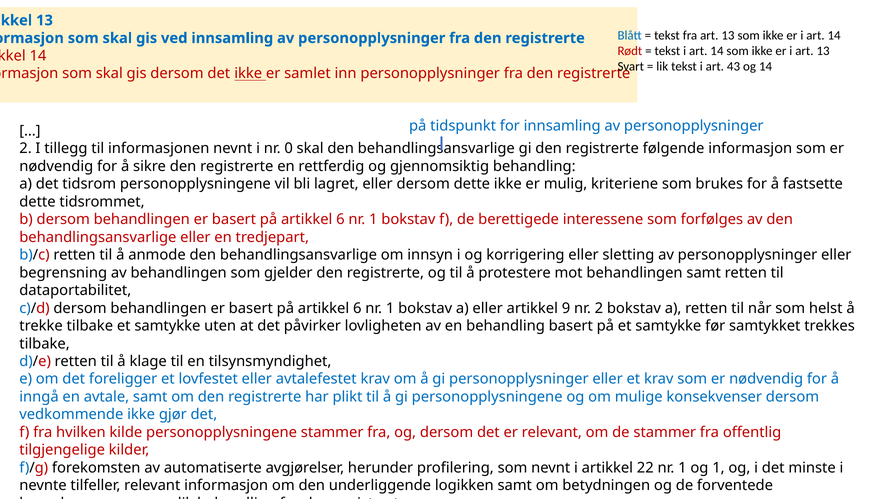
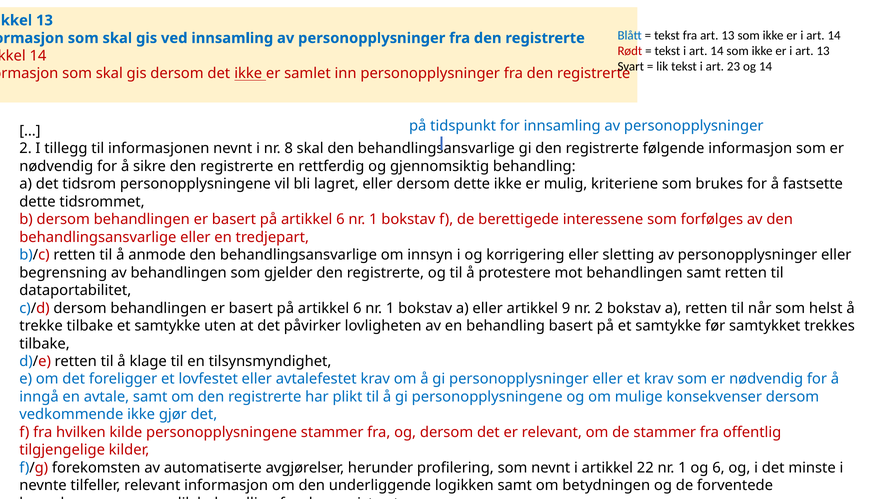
43: 43 -> 23
0: 0 -> 8
og 1: 1 -> 6
